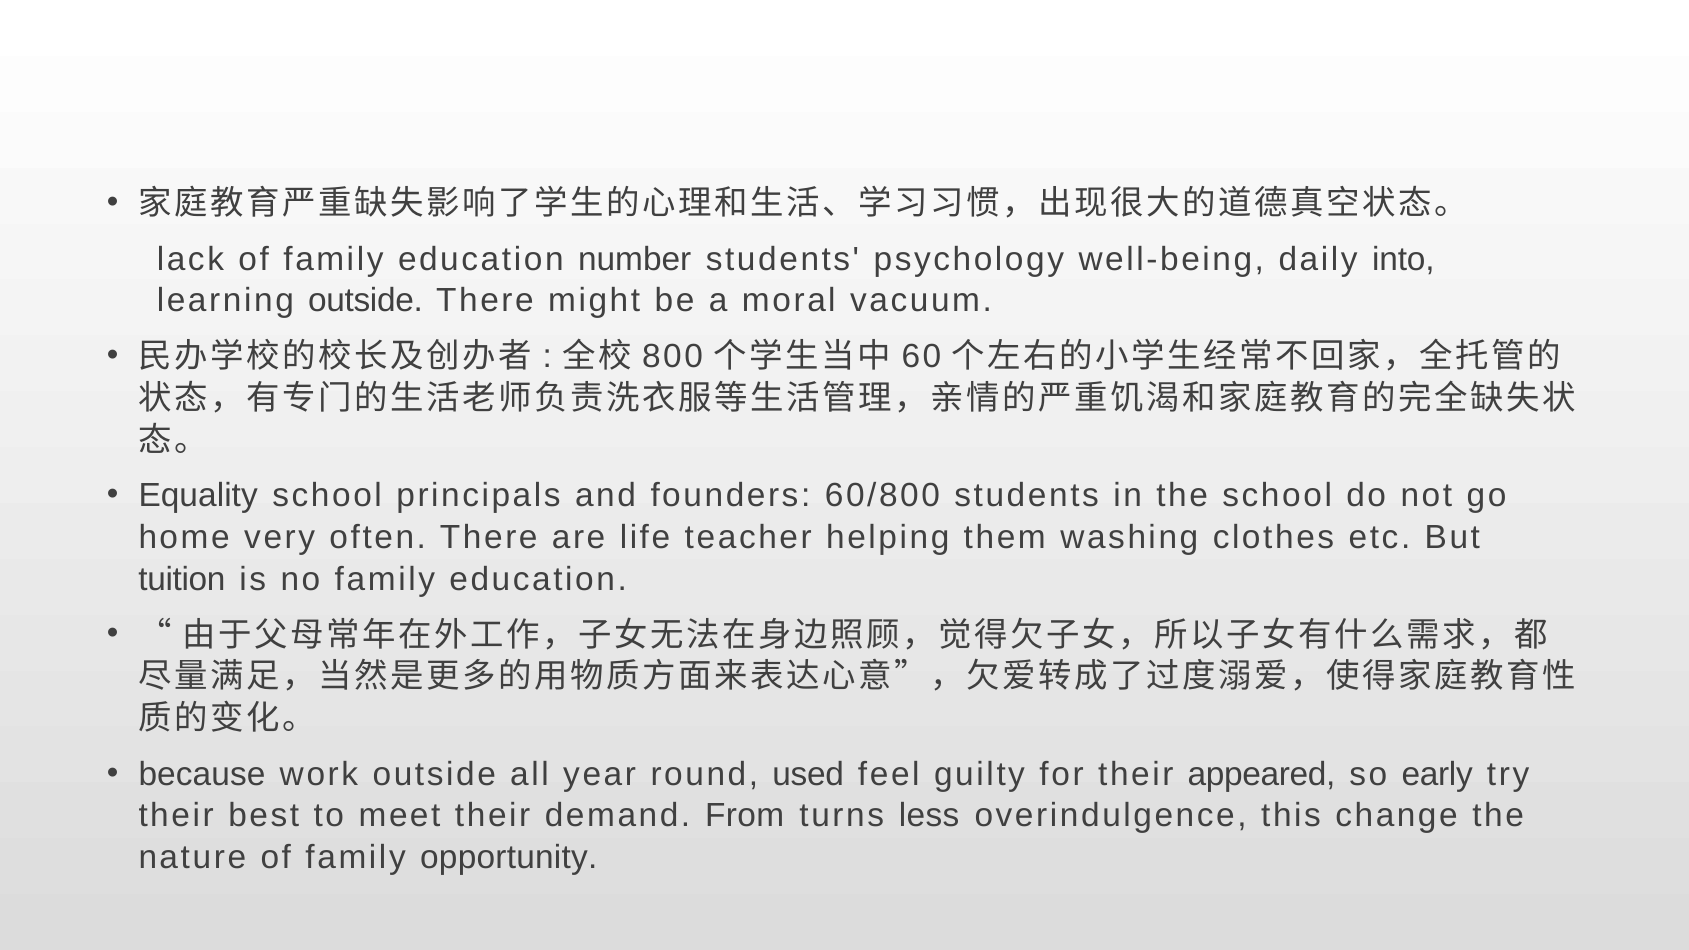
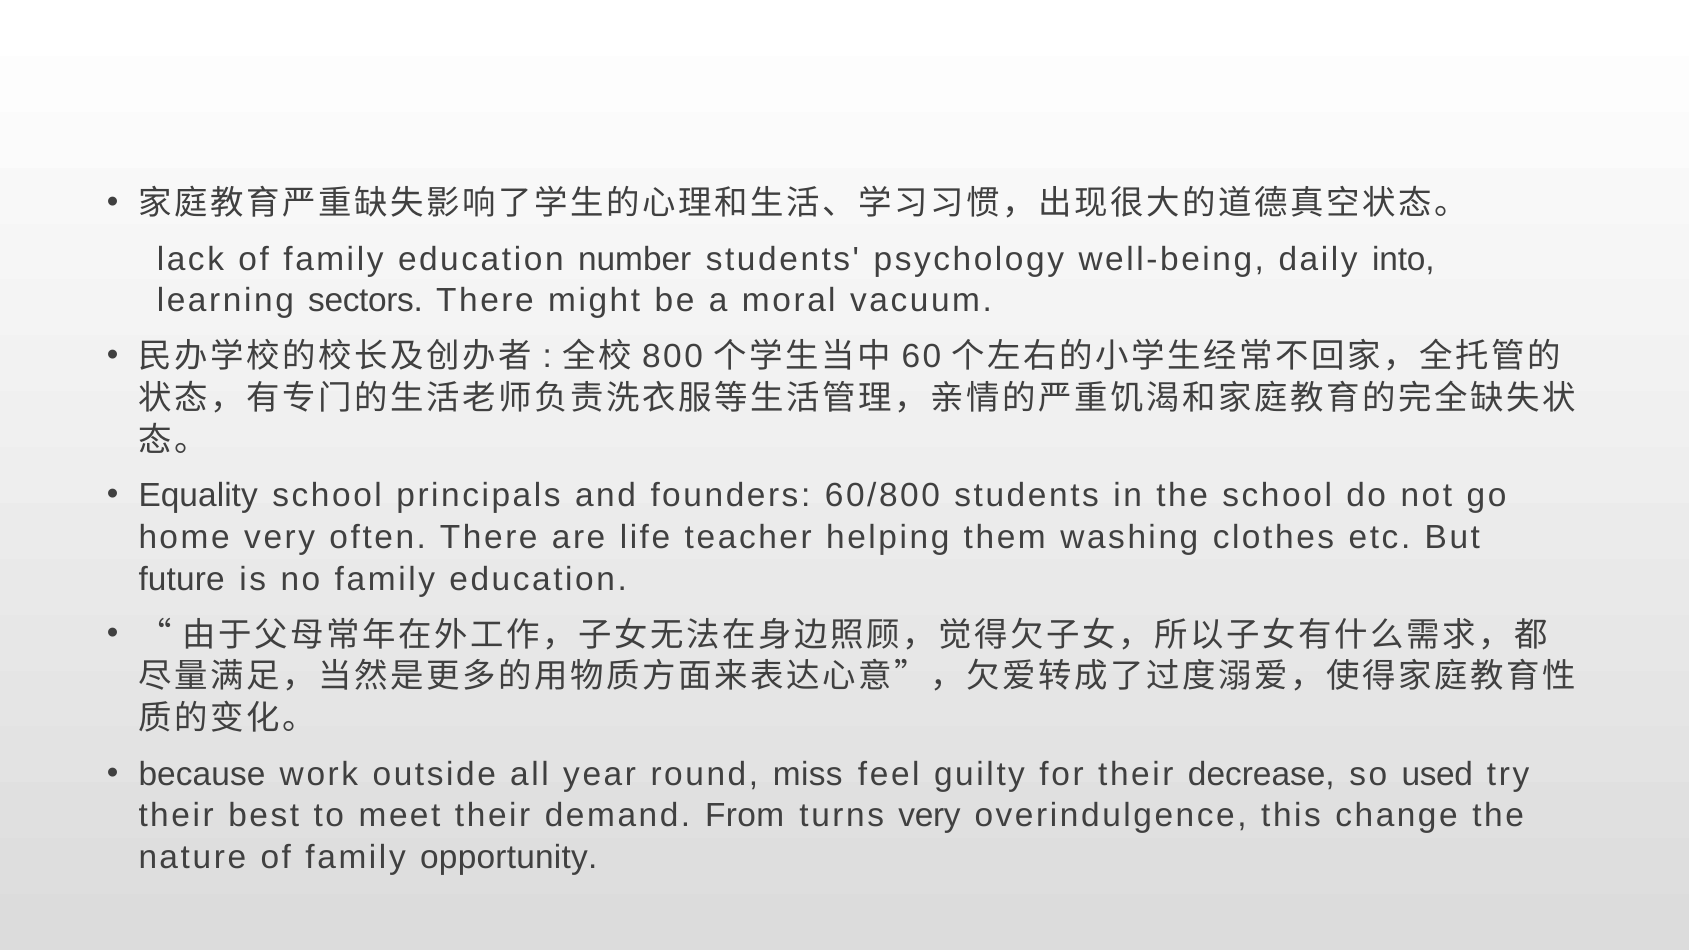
learning outside: outside -> sectors
tuition: tuition -> future
used: used -> miss
appeared: appeared -> decrease
early: early -> used
turns less: less -> very
